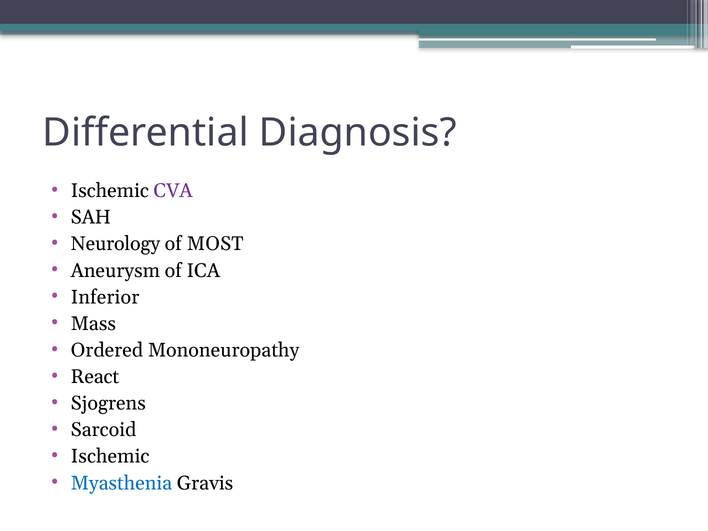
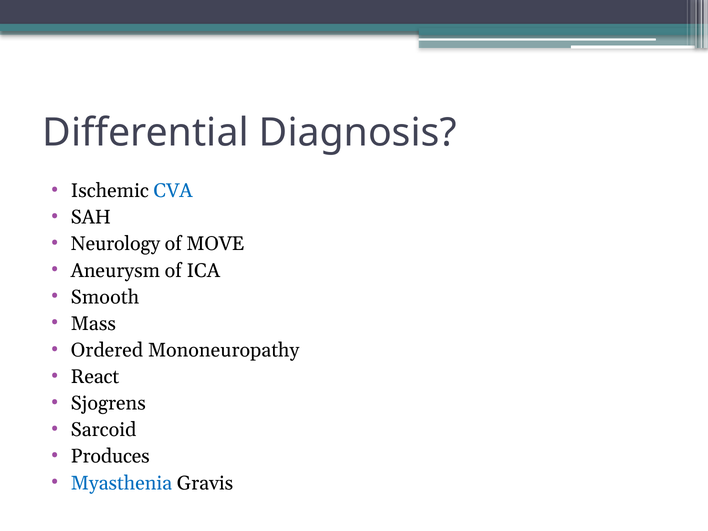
CVA colour: purple -> blue
MOST: MOST -> MOVE
Inferior: Inferior -> Smooth
Ischemic at (110, 456): Ischemic -> Produces
